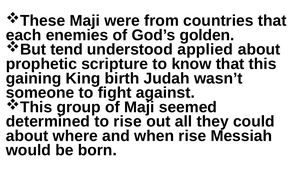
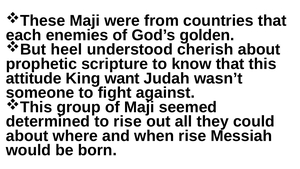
tend: tend -> heel
applied: applied -> cherish
gaining: gaining -> attitude
birth: birth -> want
